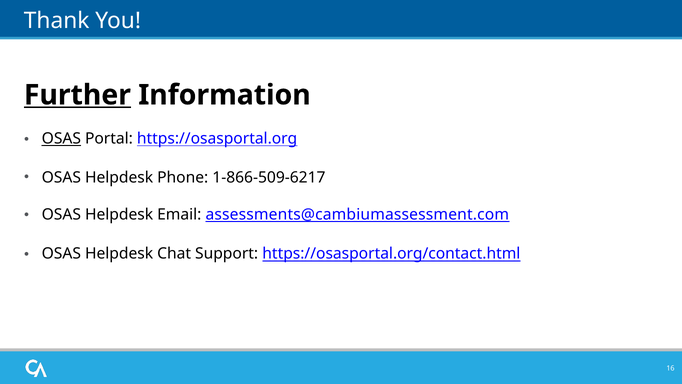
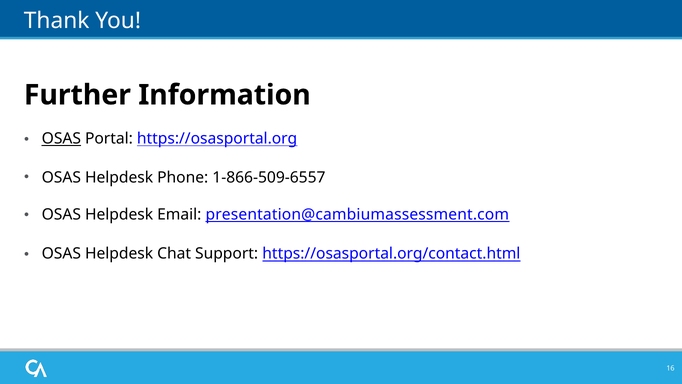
Further underline: present -> none
1-866-509-6217: 1-866-509-6217 -> 1-866-509-6557
assessments@cambiumassessment.com: assessments@cambiumassessment.com -> presentation@cambiumassessment.com
